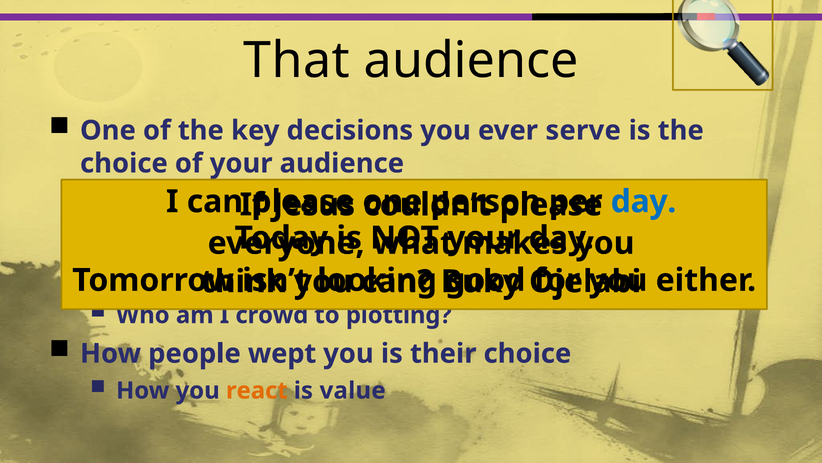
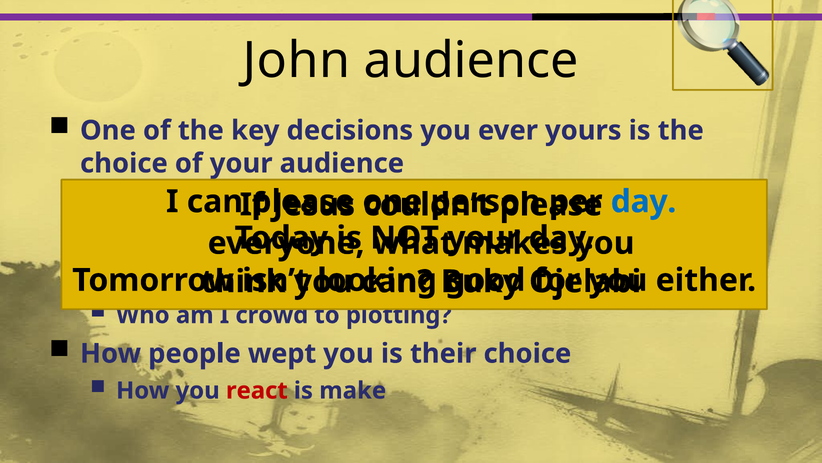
That at (297, 61): That -> John
serve: serve -> yours
react colour: orange -> red
value: value -> make
